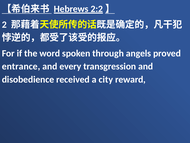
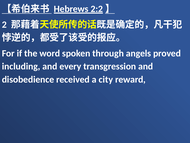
entrance: entrance -> including
